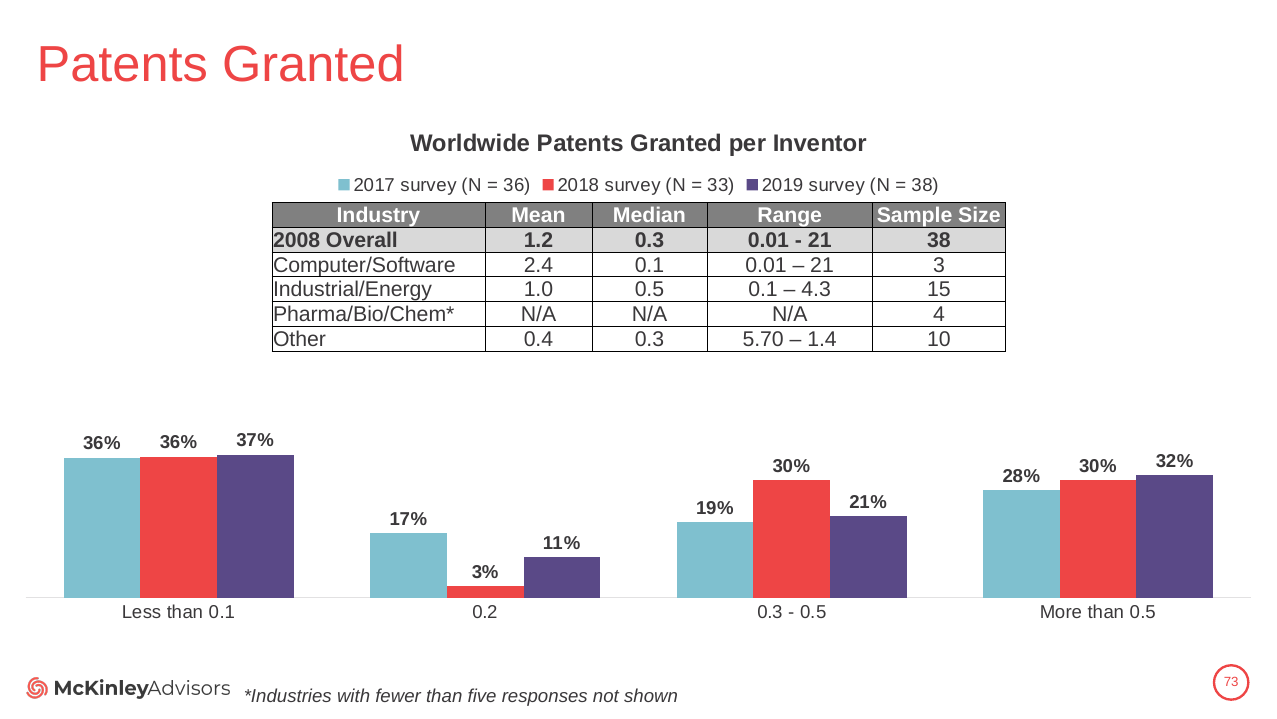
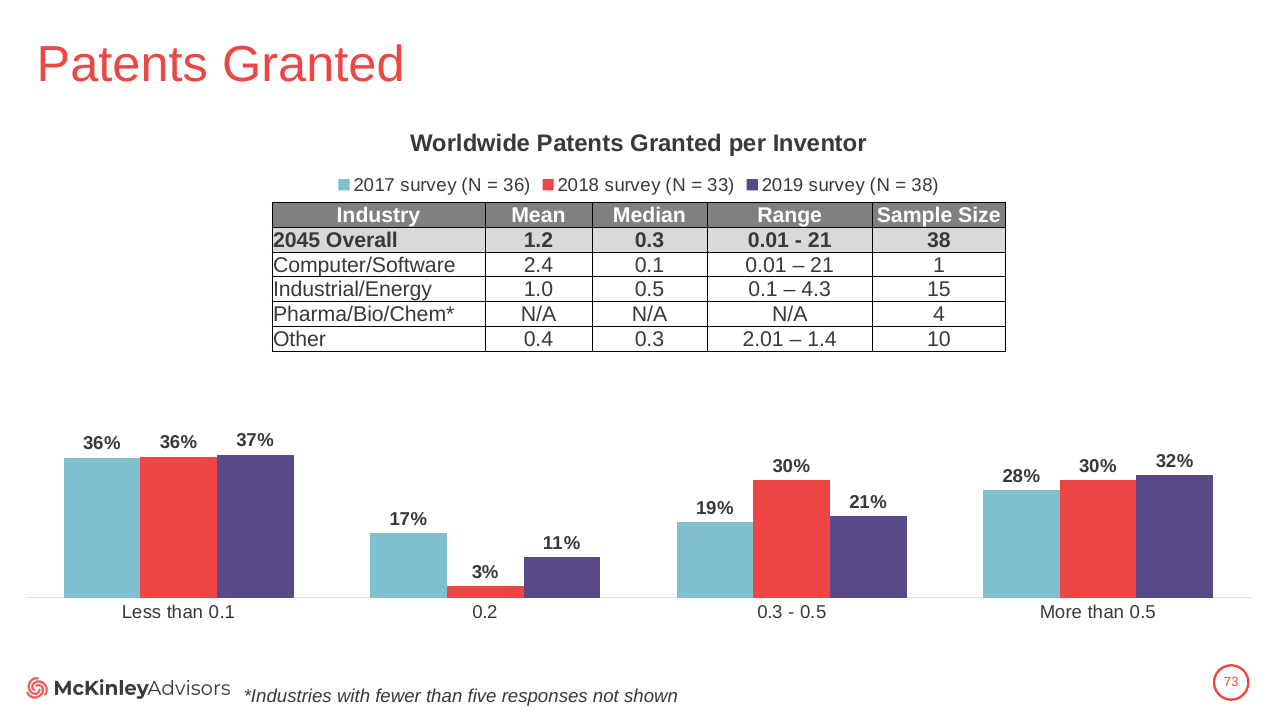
2008: 2008 -> 2045
3: 3 -> 1
5.70: 5.70 -> 2.01
